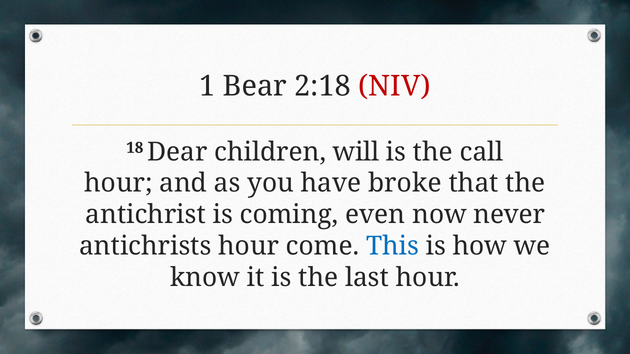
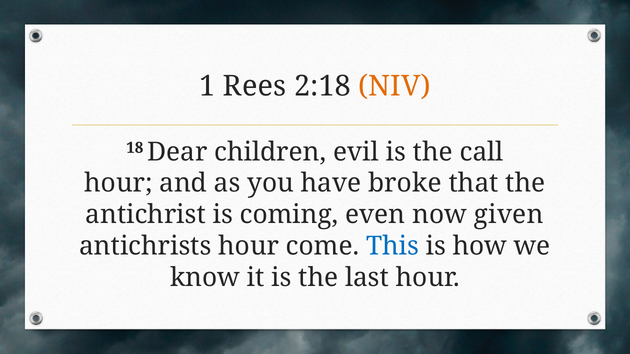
Bear: Bear -> Rees
NIV colour: red -> orange
will: will -> evil
never: never -> given
